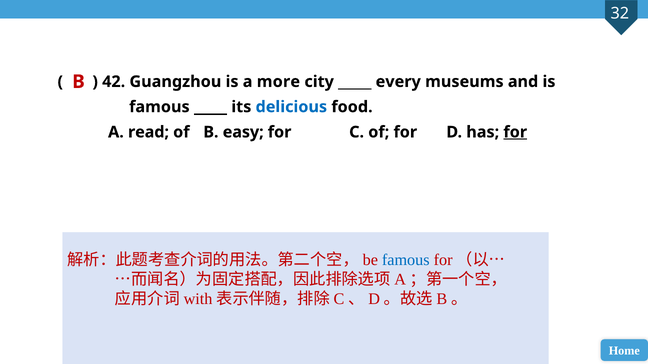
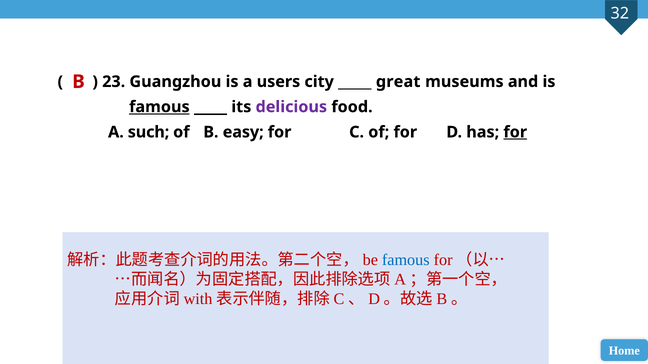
42: 42 -> 23
more: more -> users
every: every -> great
famous at (159, 107) underline: none -> present
delicious colour: blue -> purple
read: read -> such
